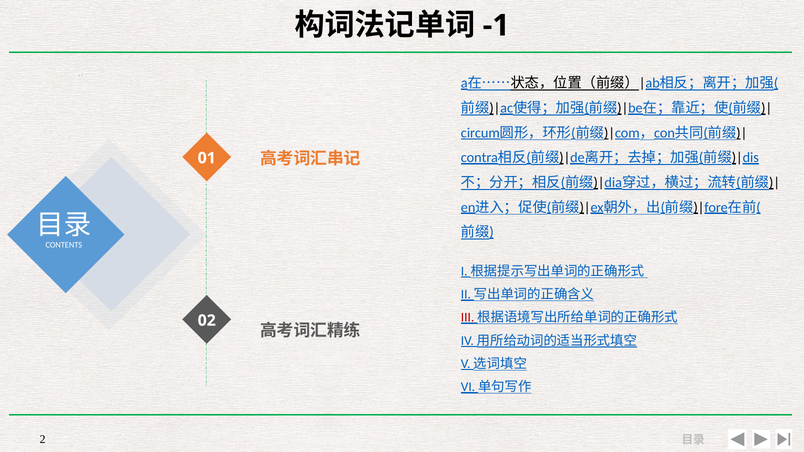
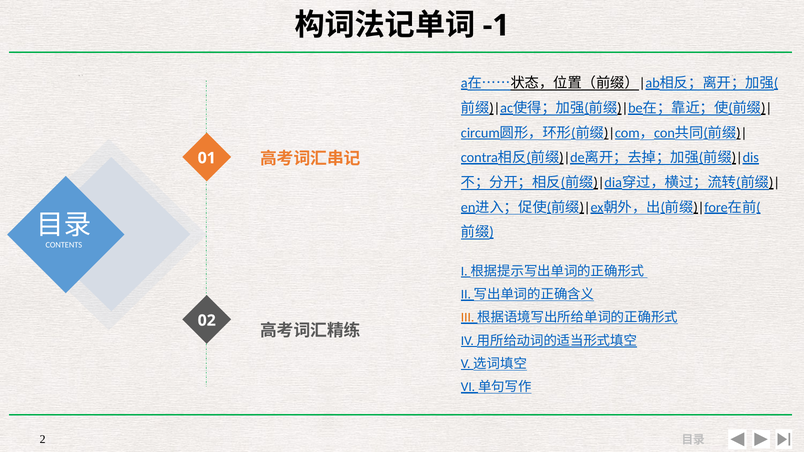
III colour: red -> orange
